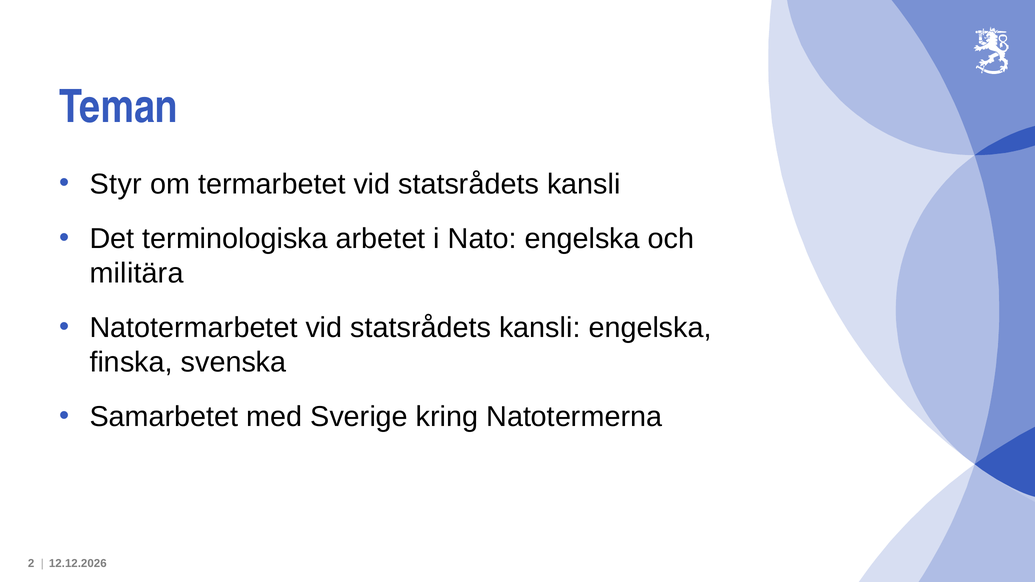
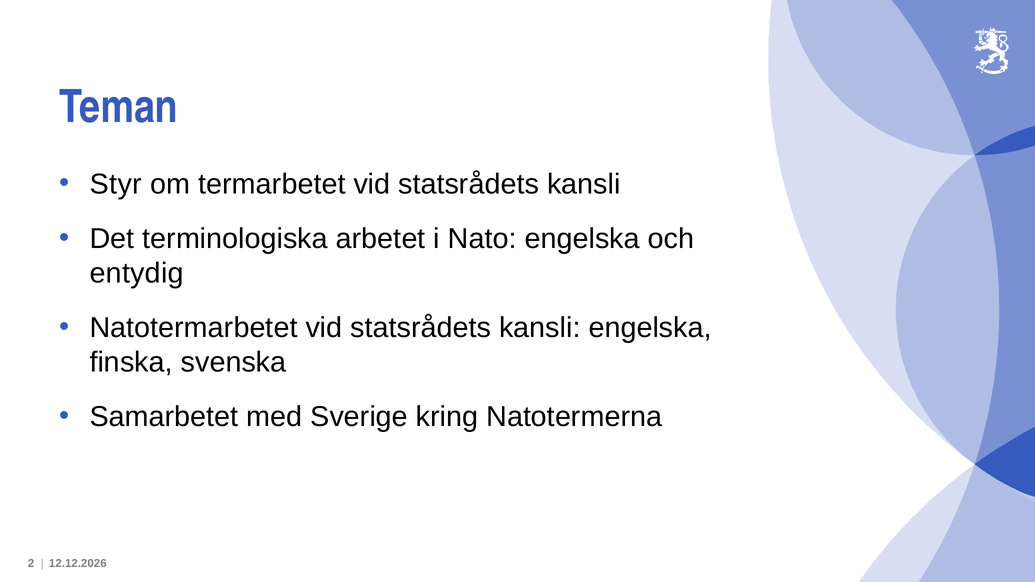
militära: militära -> entydig
